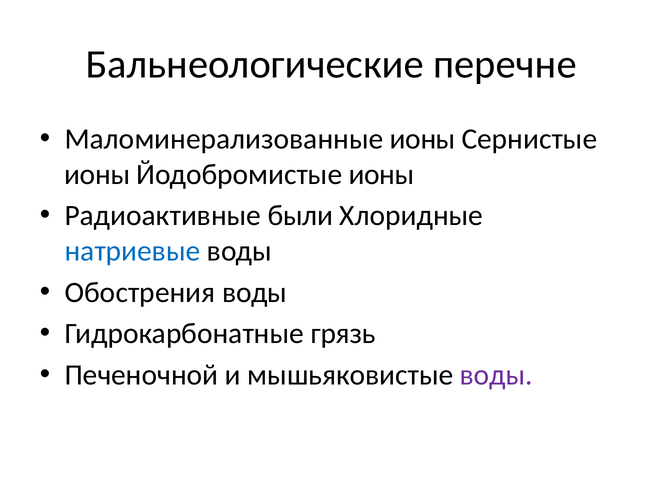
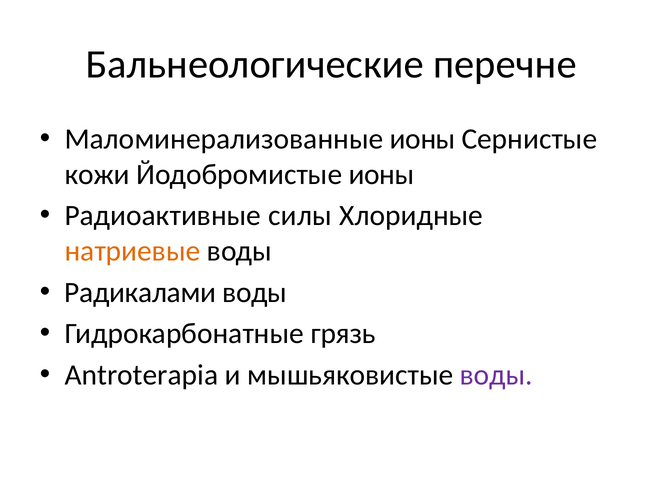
ионы at (97, 175): ионы -> кожи
были: были -> силы
натриевые colour: blue -> orange
Обострения: Обострения -> Радикалами
Печеночной: Печеночной -> Antroterapia
